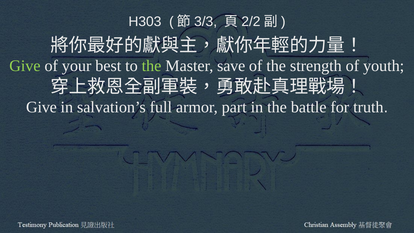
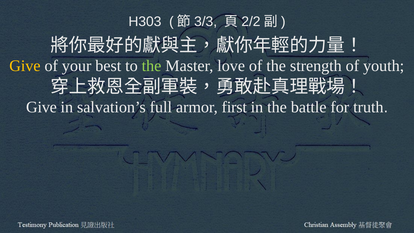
Give at (25, 66) colour: light green -> yellow
save: save -> love
part: part -> first
